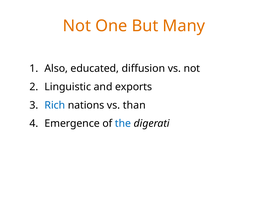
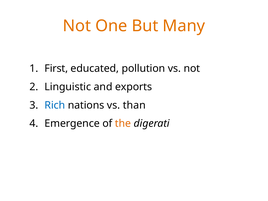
Also: Also -> First
diffusion: diffusion -> pollution
the colour: blue -> orange
